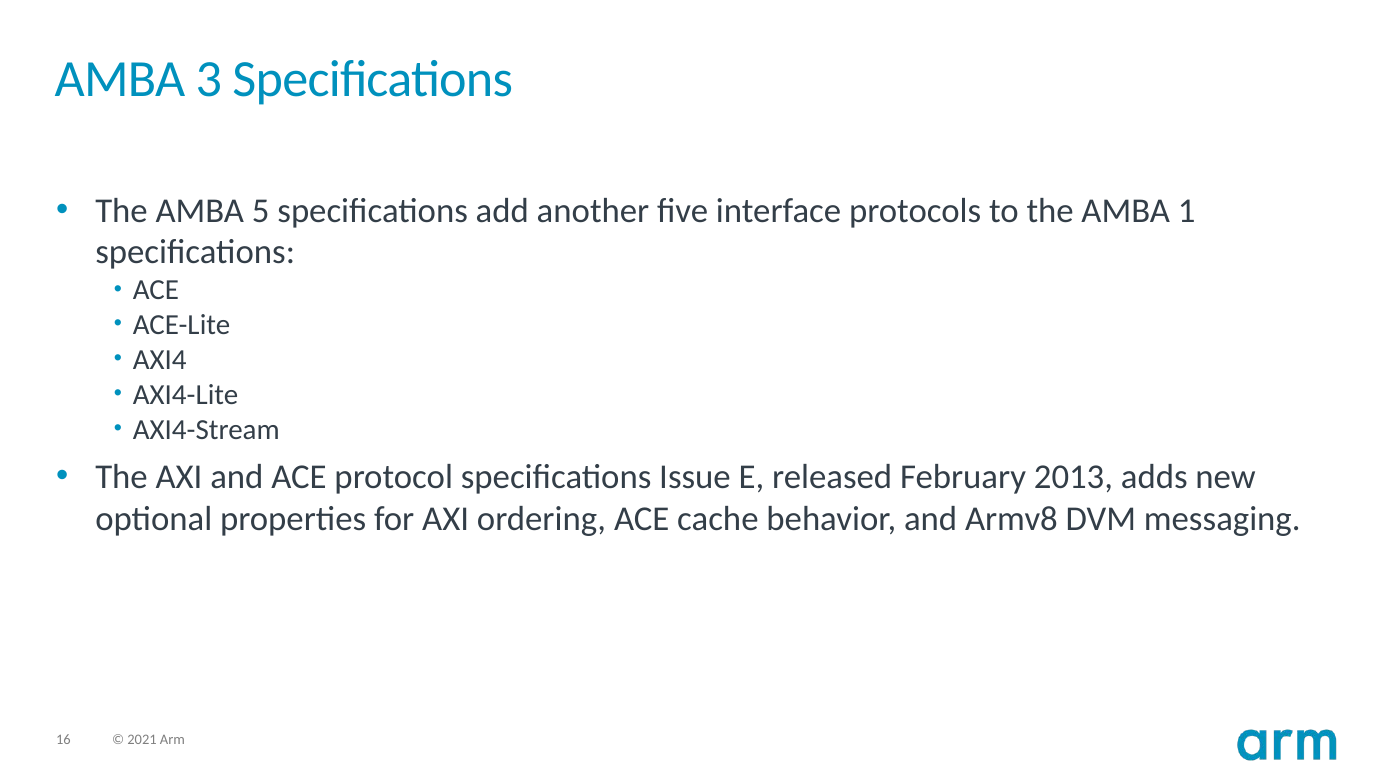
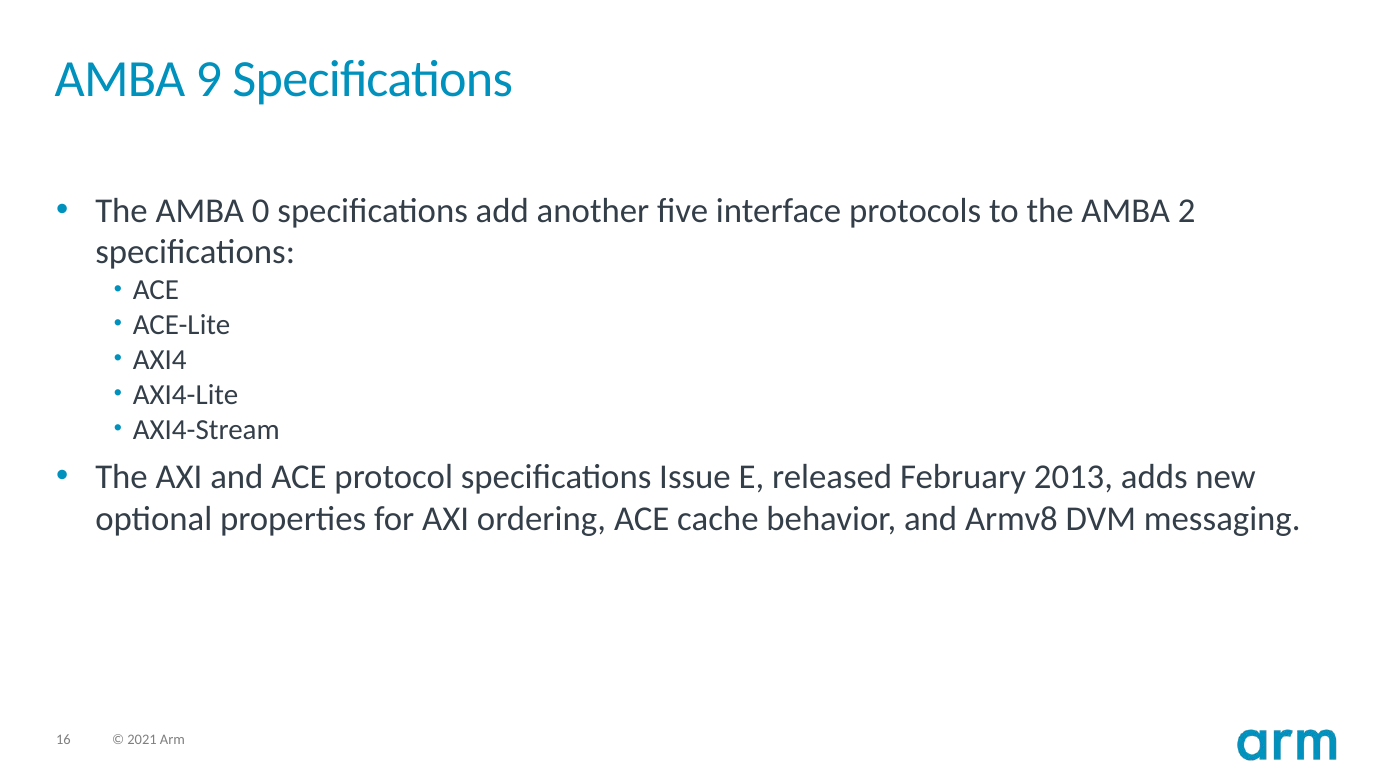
3: 3 -> 9
5: 5 -> 0
1: 1 -> 2
